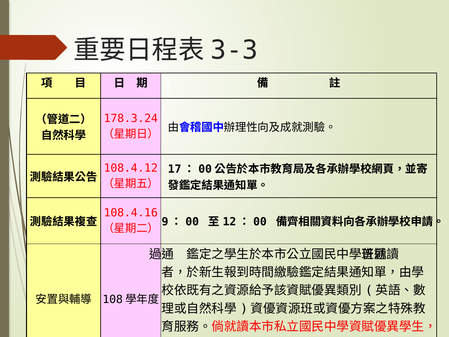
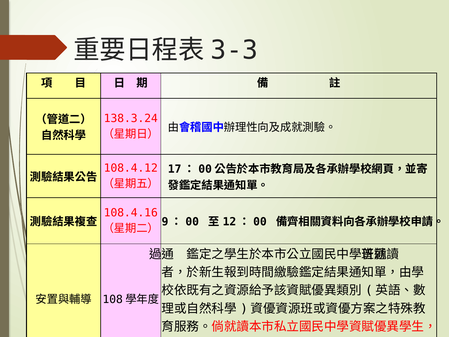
178.3.24: 178.3.24 -> 138.3.24
